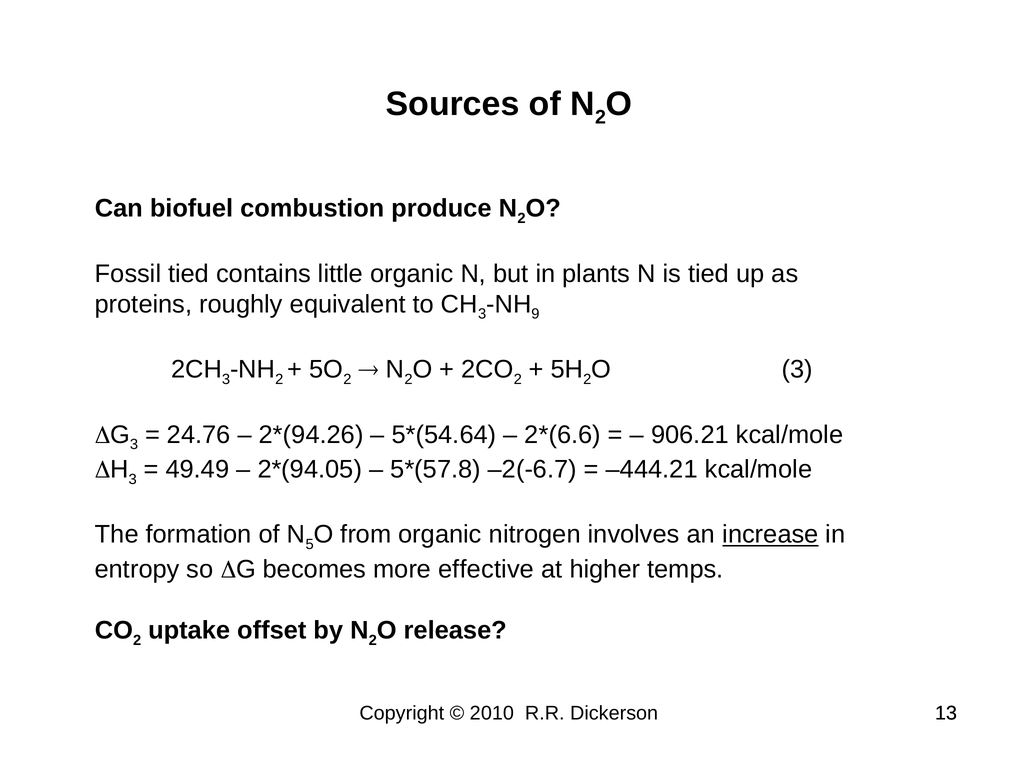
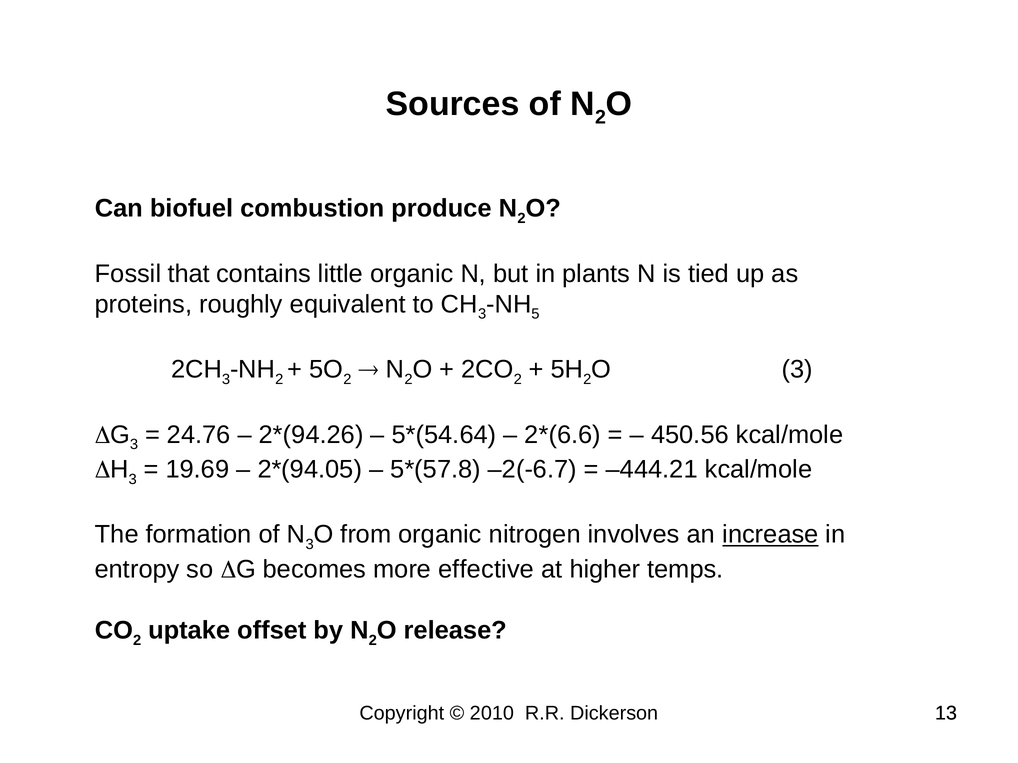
Fossil tied: tied -> that
9: 9 -> 5
906.21: 906.21 -> 450.56
49.49: 49.49 -> 19.69
N 5: 5 -> 3
